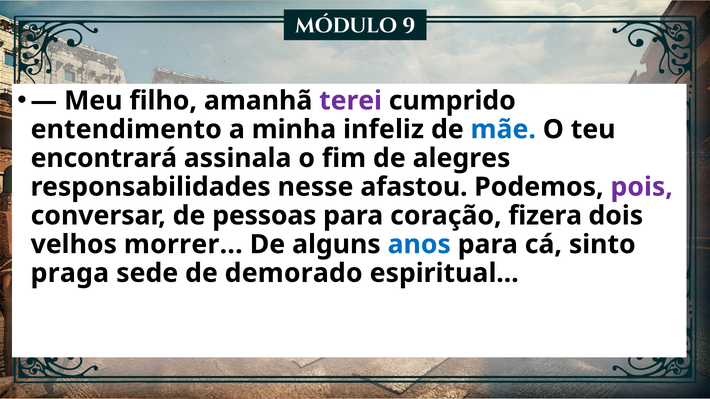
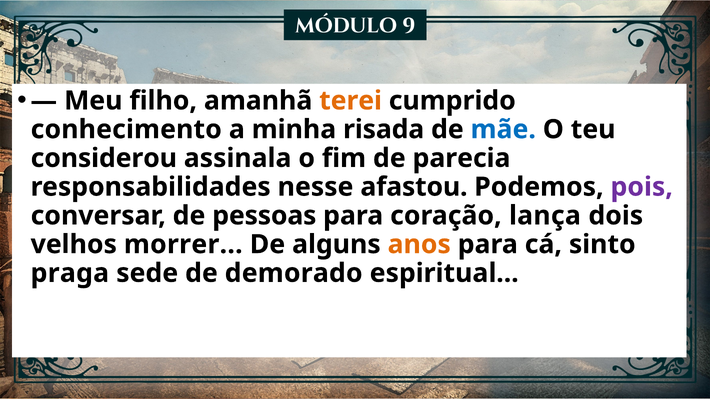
terei colour: purple -> orange
entendimento: entendimento -> conhecimento
infeliz: infeliz -> risada
encontrará: encontrará -> considerou
alegres: alegres -> parecia
fizera: fizera -> lança
anos colour: blue -> orange
